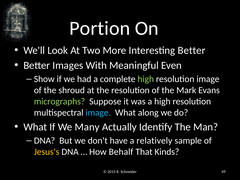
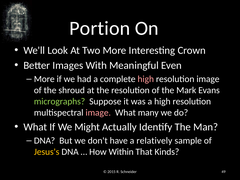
Interesting Better: Better -> Crown
Show at (44, 79): Show -> More
high at (146, 79) colour: light green -> pink
image at (98, 113) colour: light blue -> pink
along: along -> many
Many: Many -> Might
Behalf: Behalf -> Within
